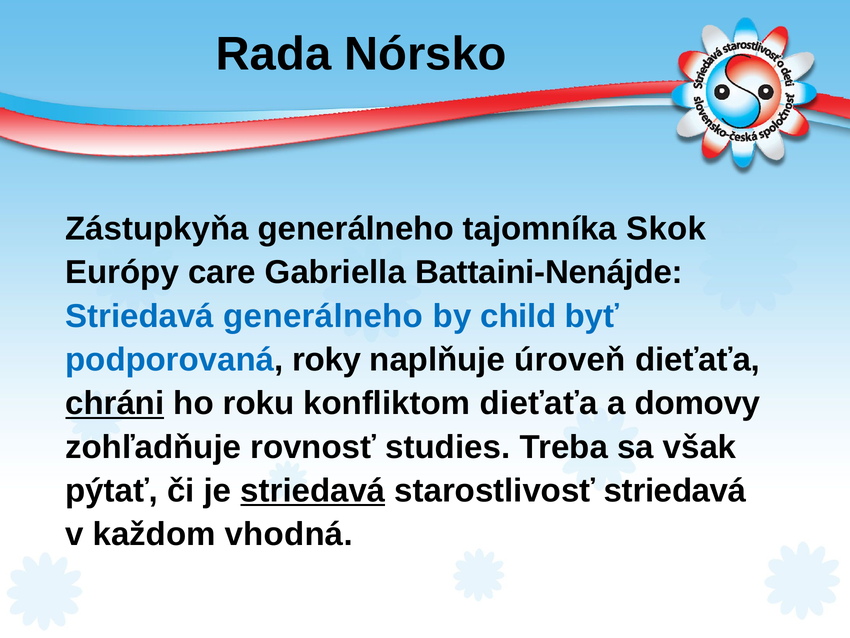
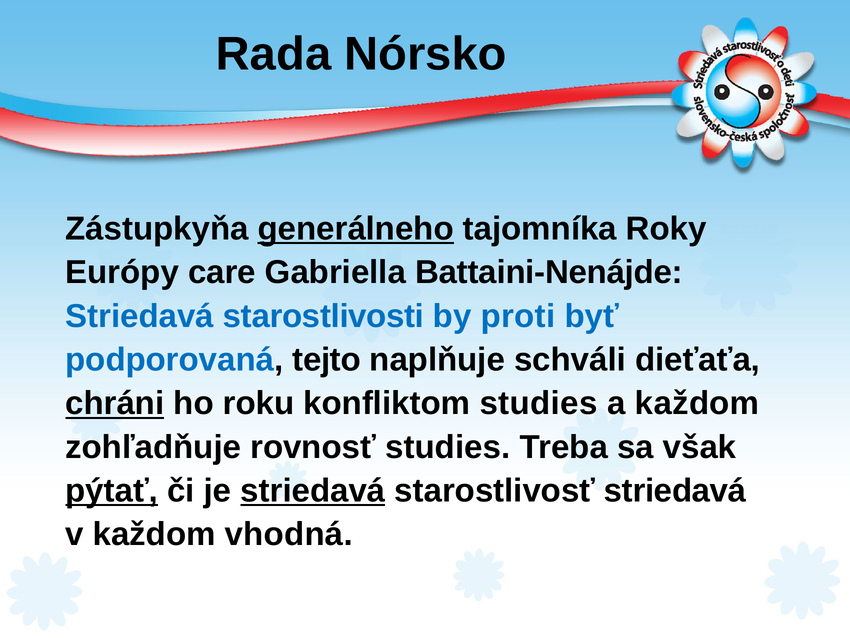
generálneho at (356, 229) underline: none -> present
Skok: Skok -> Roky
Striedavá generálneho: generálneho -> starostlivosti
child: child -> proti
roky: roky -> tejto
úroveň: úroveň -> schváli
konfliktom dieťaťa: dieťaťa -> studies
a domovy: domovy -> každom
pýtať underline: none -> present
